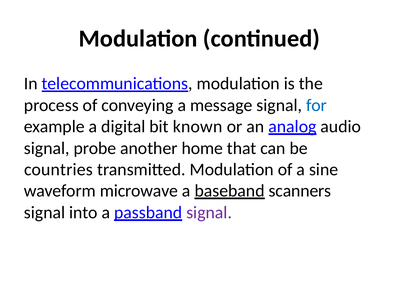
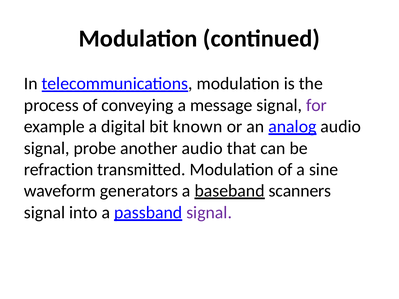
for colour: blue -> purple
another home: home -> audio
countries: countries -> refraction
microwave: microwave -> generators
